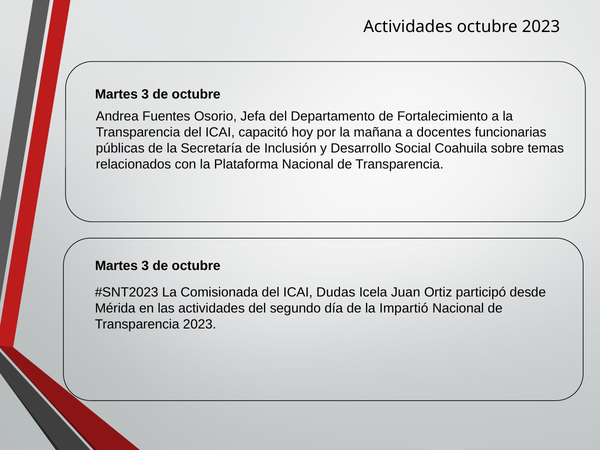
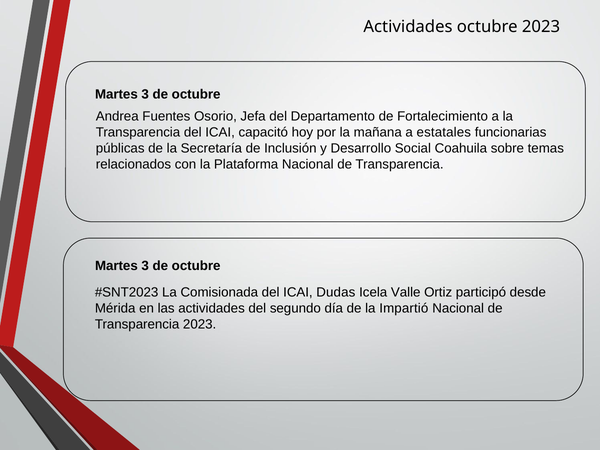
docentes: docentes -> estatales
Juan: Juan -> Valle
